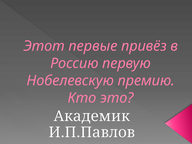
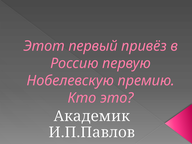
первые: первые -> первый
